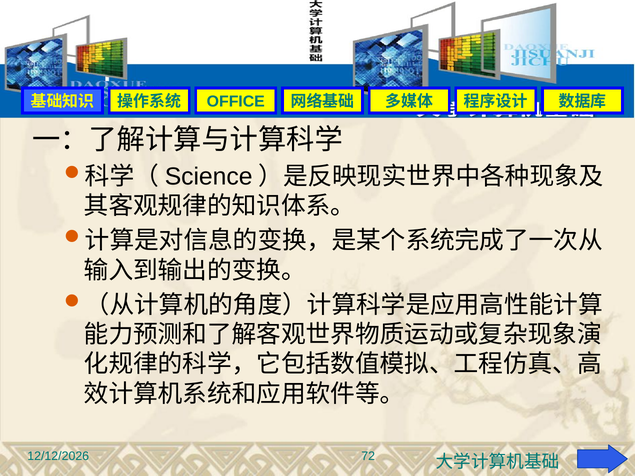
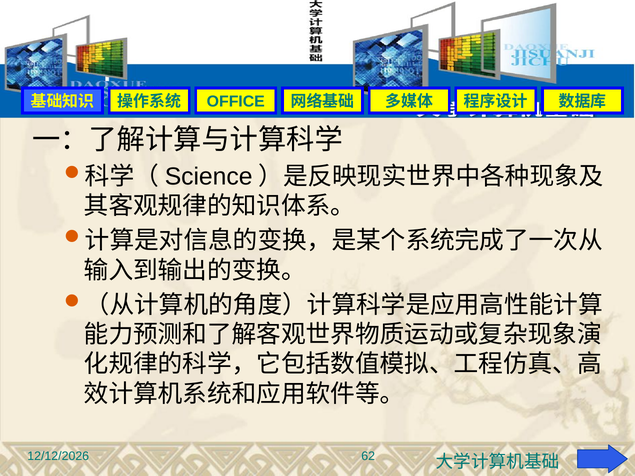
72: 72 -> 62
